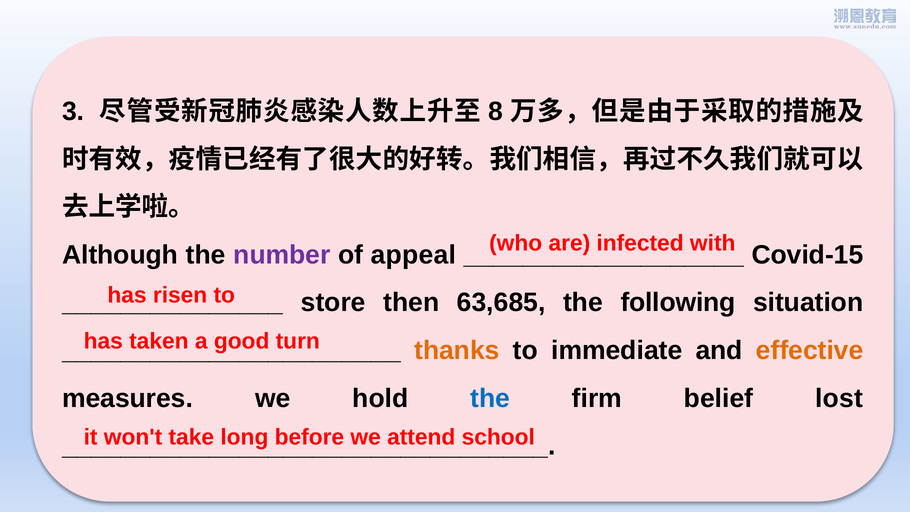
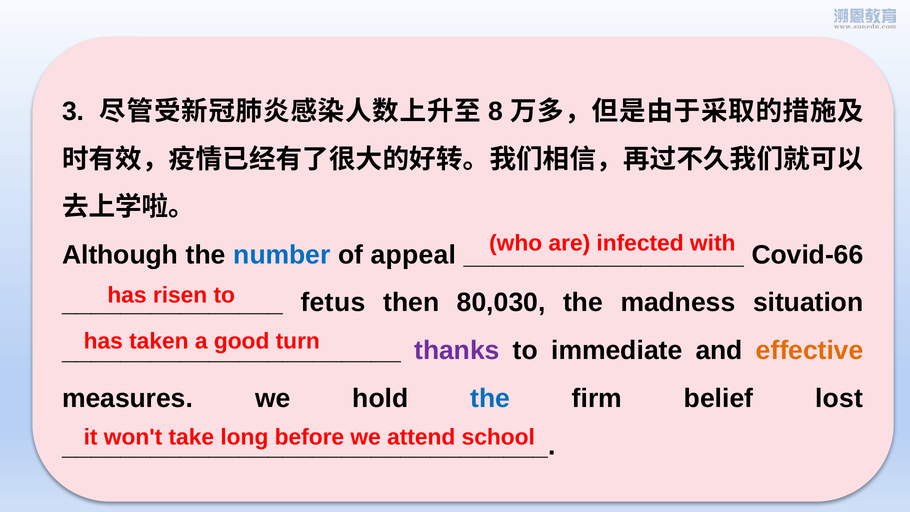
number colour: purple -> blue
Covid-15: Covid-15 -> Covid-66
store: store -> fetus
63,685: 63,685 -> 80,030
following: following -> madness
thanks colour: orange -> purple
